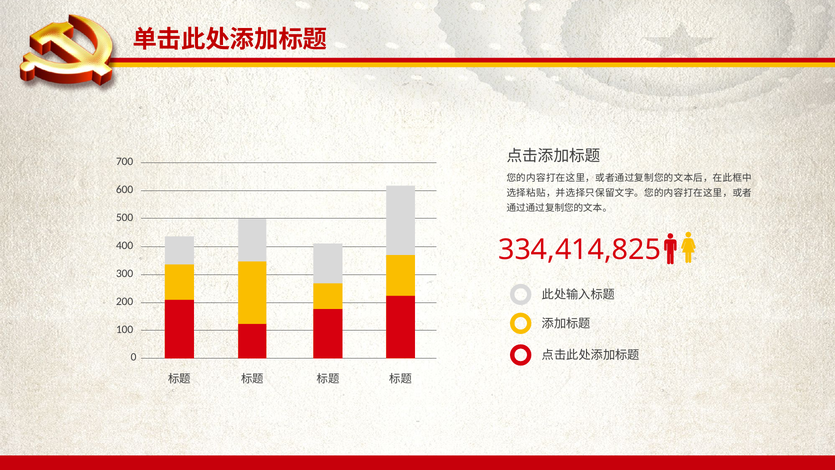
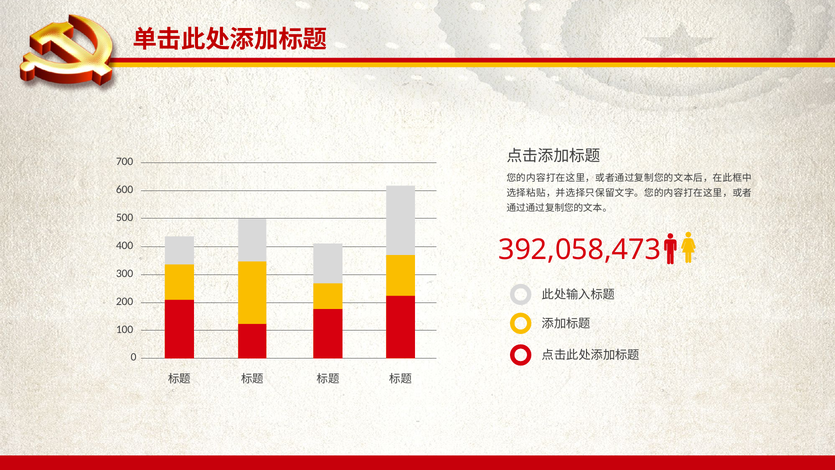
334,414,825: 334,414,825 -> 392,058,473
